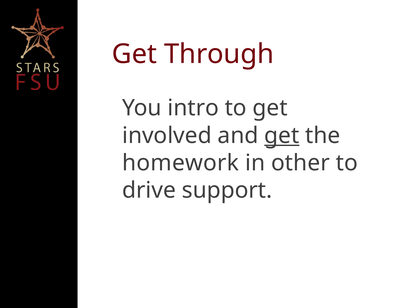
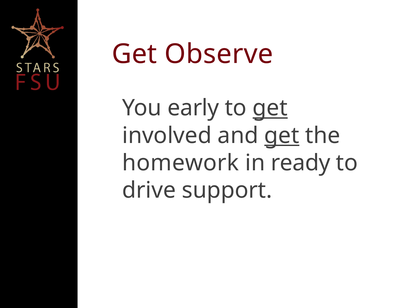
Through: Through -> Observe
intro: intro -> early
get at (270, 108) underline: none -> present
other: other -> ready
